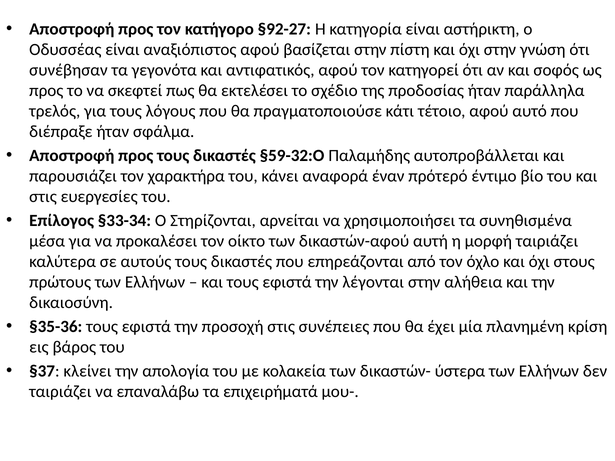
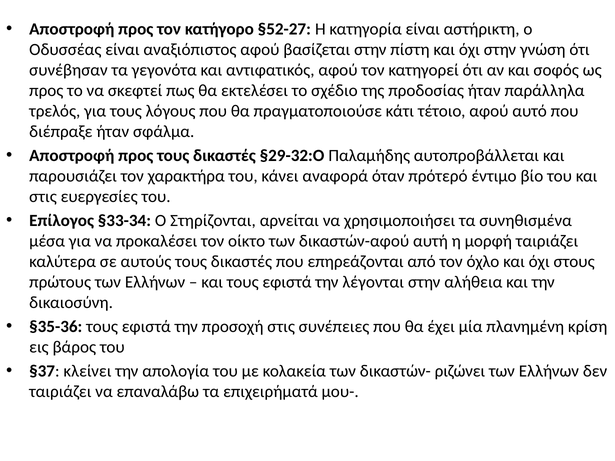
§92-27: §92-27 -> §52-27
§59-32:Ο: §59-32:Ο -> §29-32:Ο
έναν: έναν -> όταν
ύστερα: ύστερα -> ριζώνει
